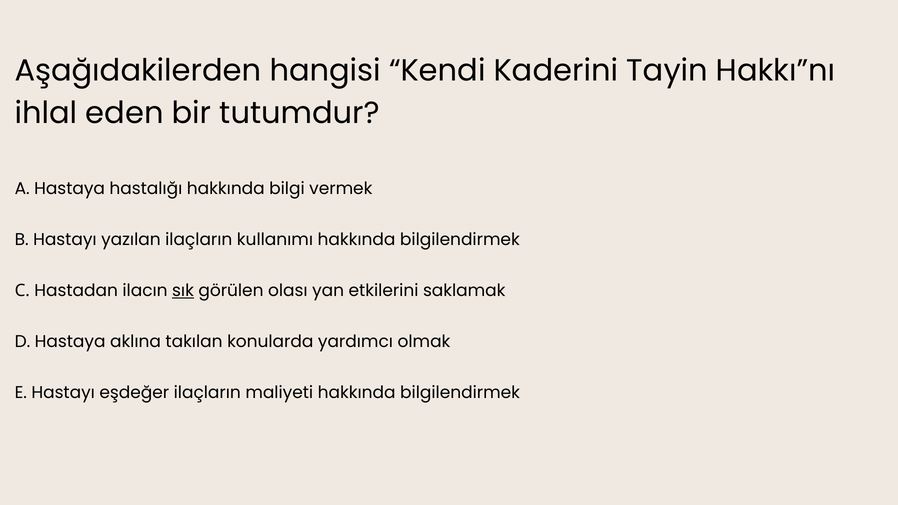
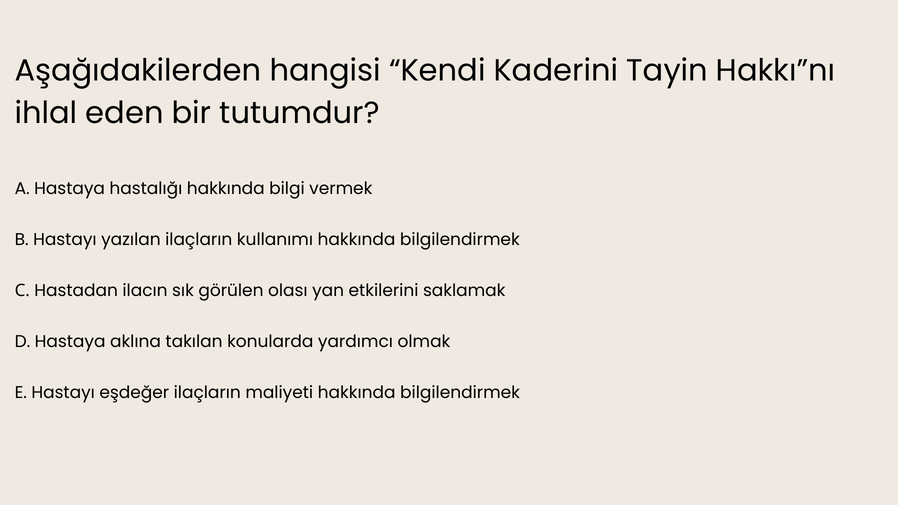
sık underline: present -> none
